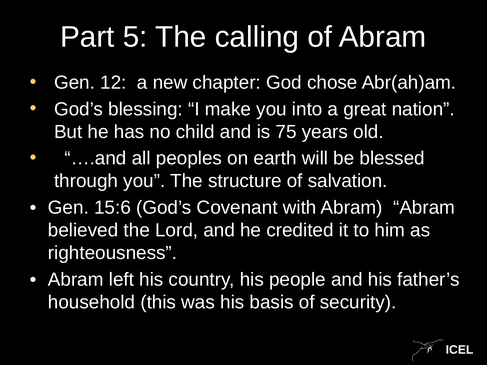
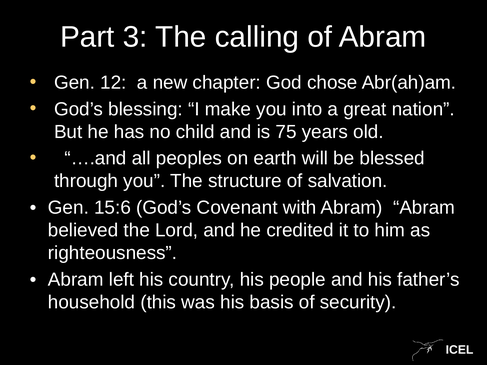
5: 5 -> 3
